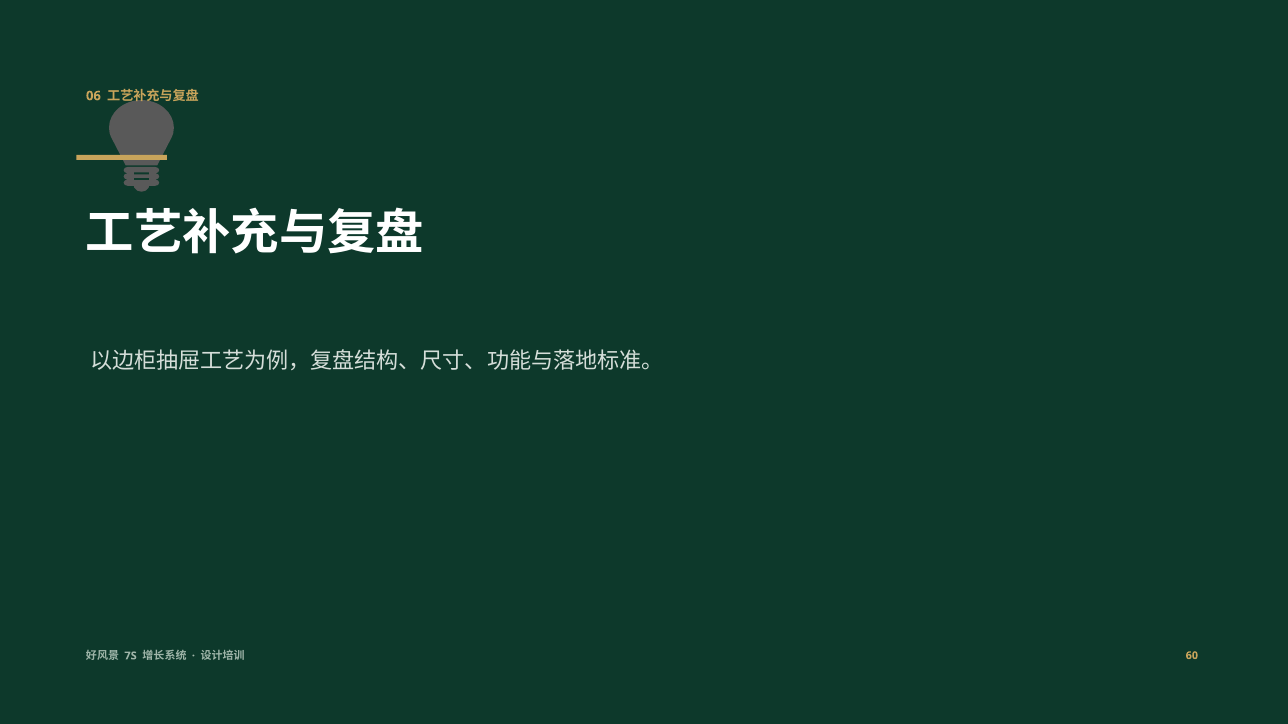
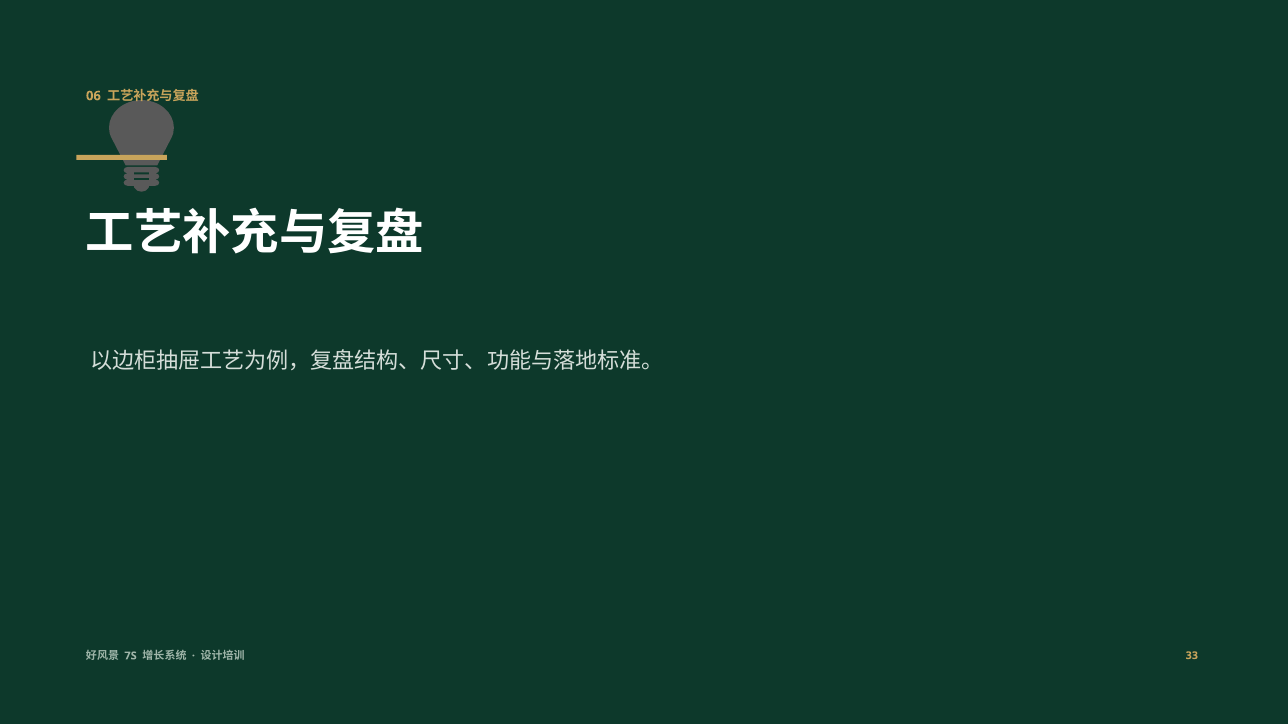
60: 60 -> 33
